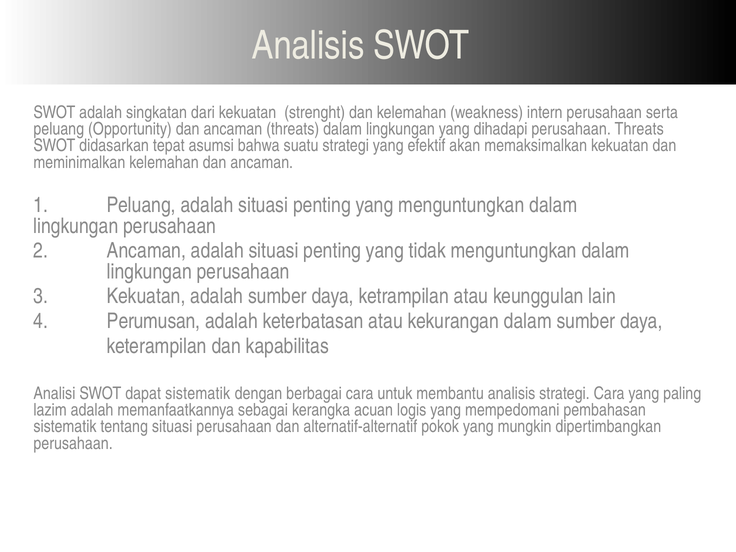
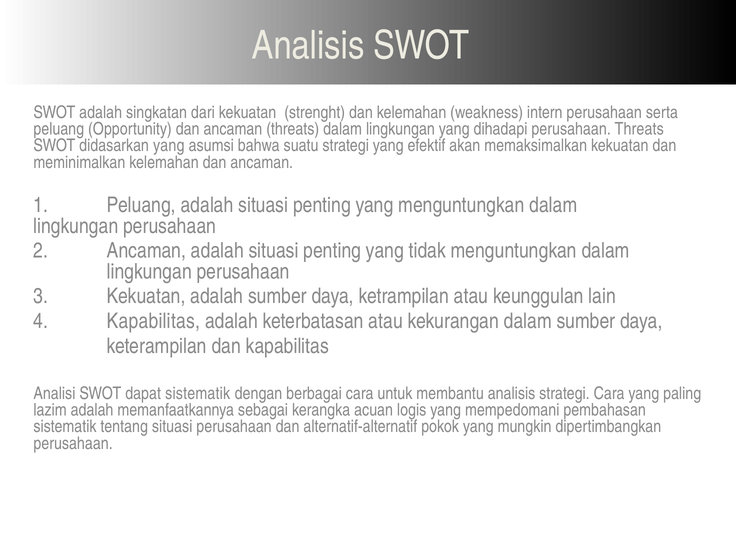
didasarkan tepat: tepat -> yang
4 Perumusan: Perumusan -> Kapabilitas
